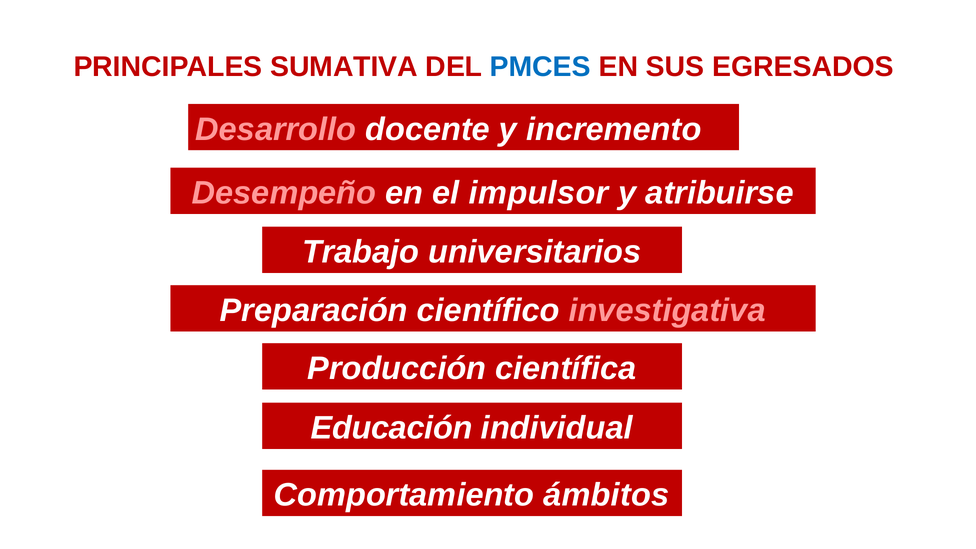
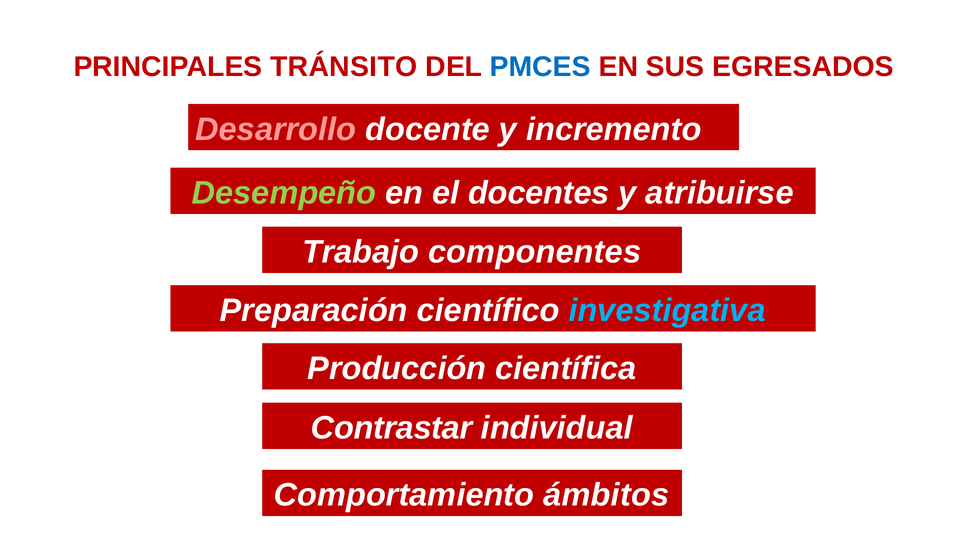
SUMATIVA: SUMATIVA -> TRÁNSITO
Desempeño colour: pink -> light green
impulsor: impulsor -> docentes
universitarios: universitarios -> componentes
investigativa colour: pink -> light blue
Educación: Educación -> Contrastar
